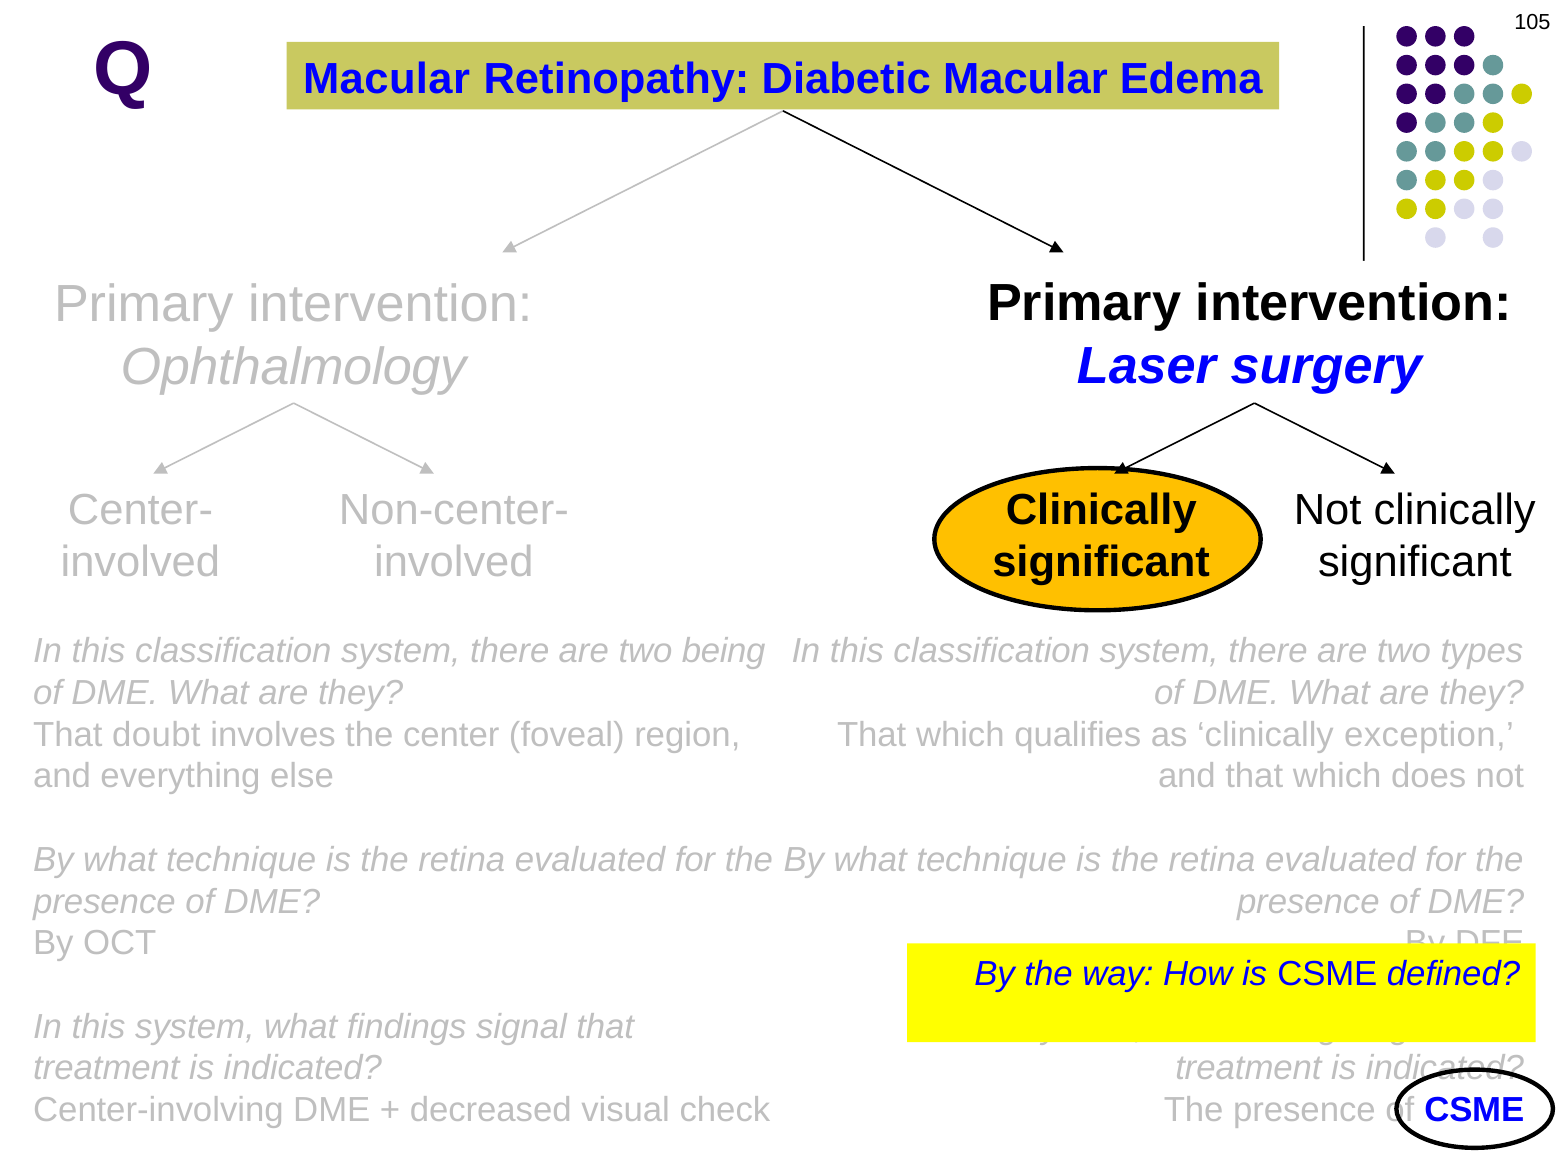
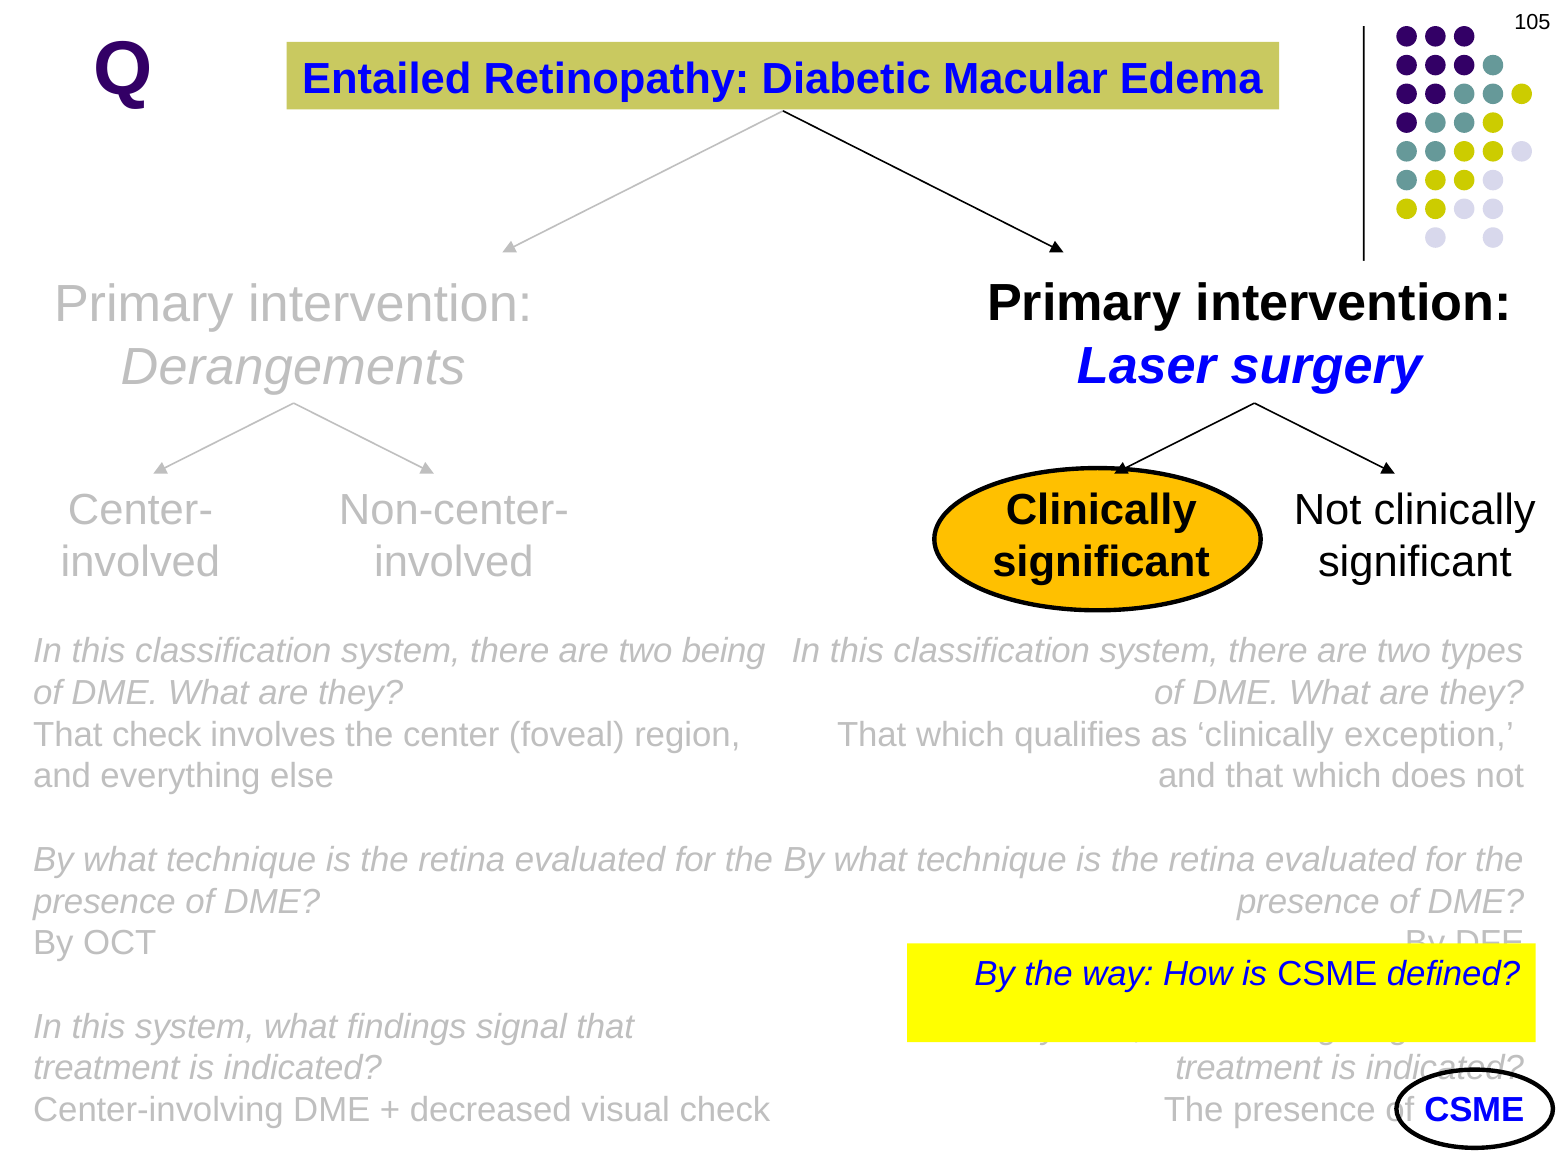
Q Macular: Macular -> Entailed
Ophthalmology: Ophthalmology -> Derangements
That doubt: doubt -> check
